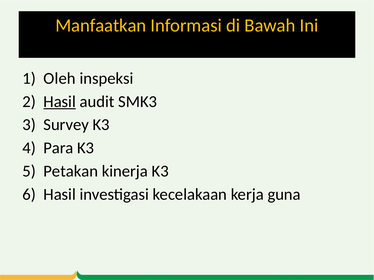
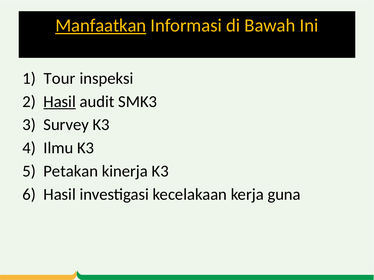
Manfaatkan underline: none -> present
Oleh: Oleh -> Tour
Para: Para -> Ilmu
